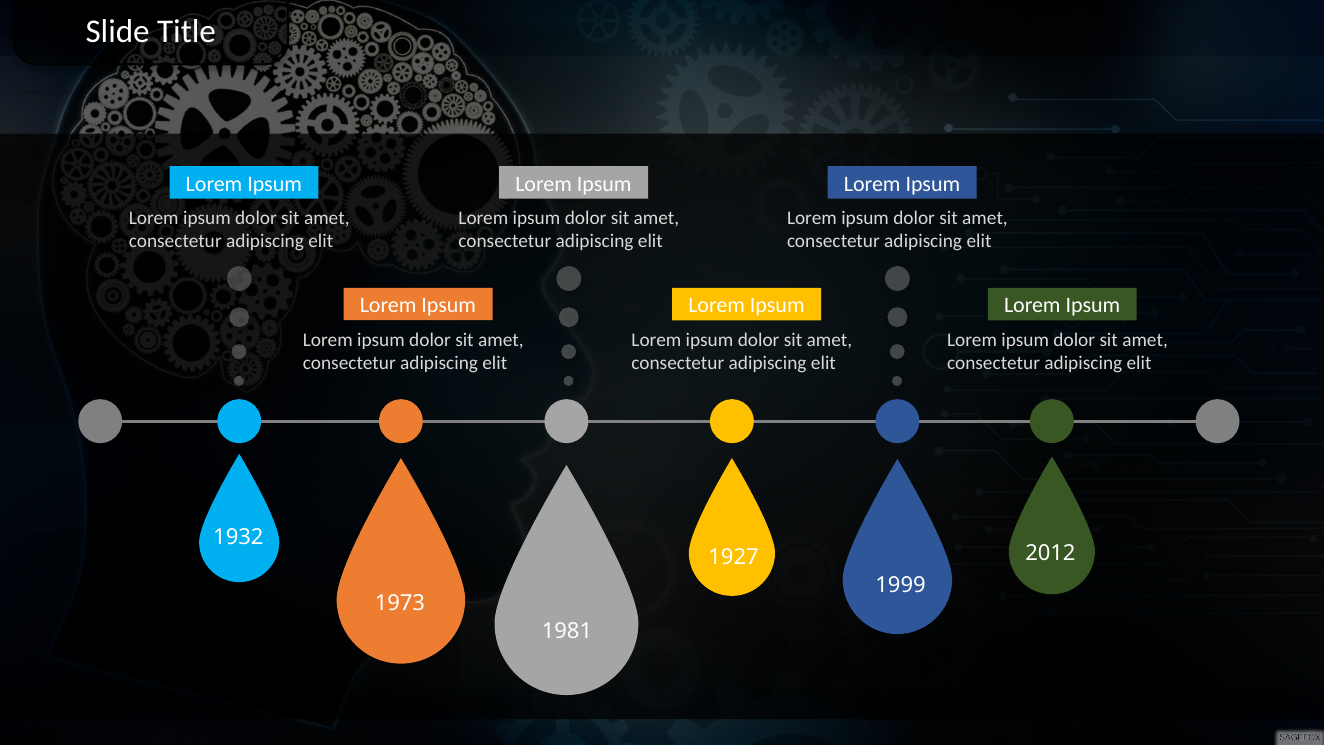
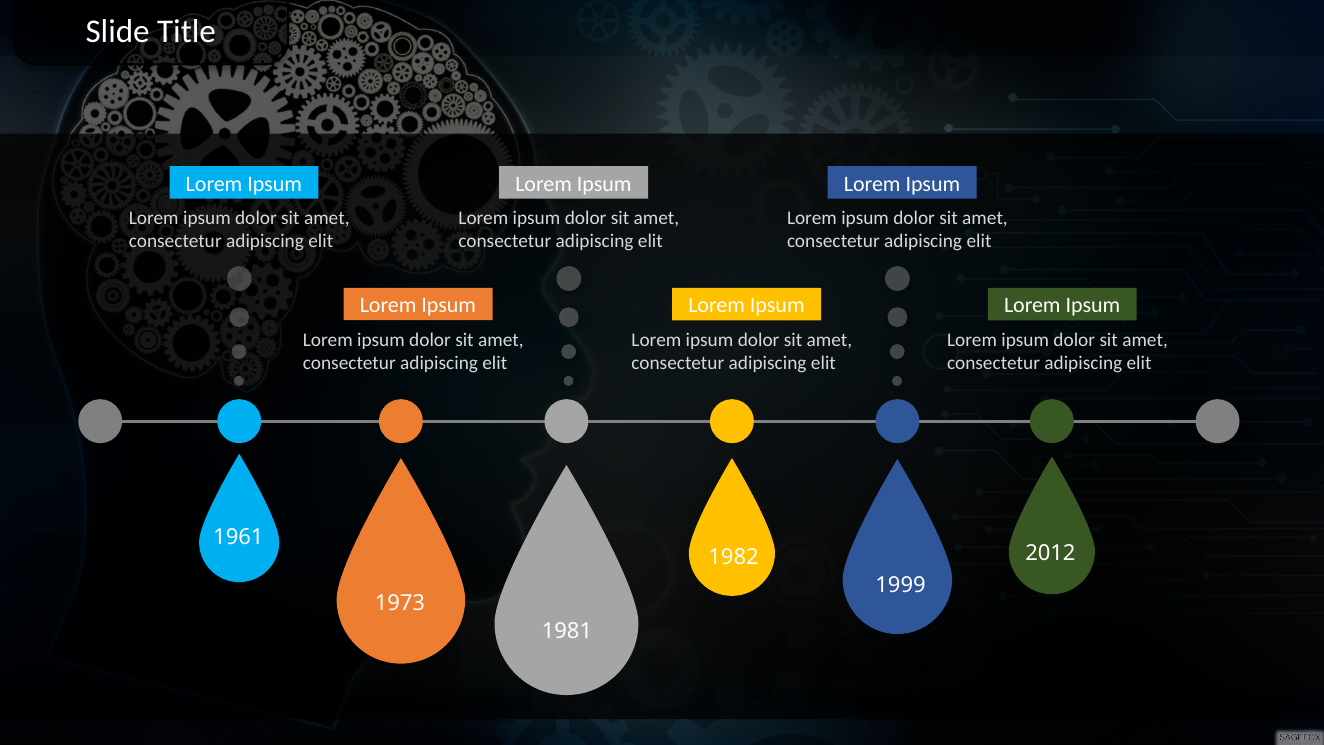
1932: 1932 -> 1961
1927: 1927 -> 1982
